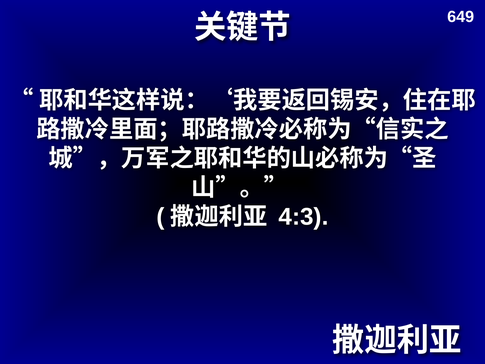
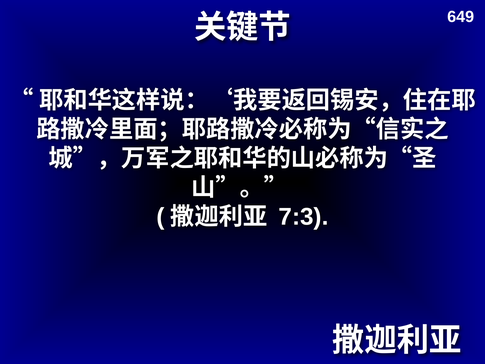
4:3: 4:3 -> 7:3
